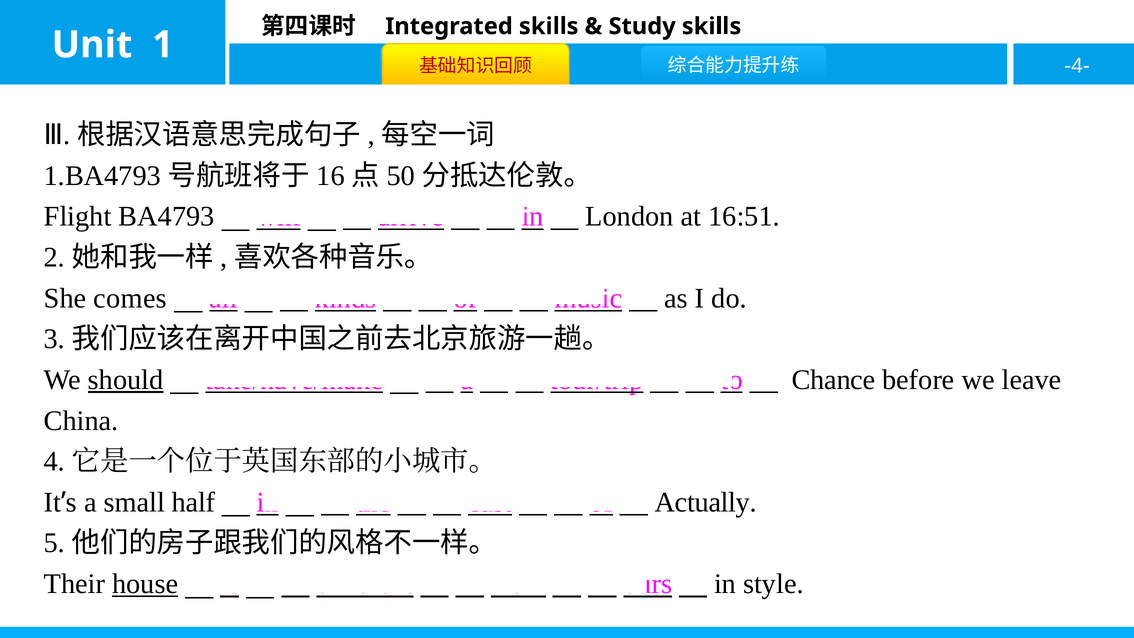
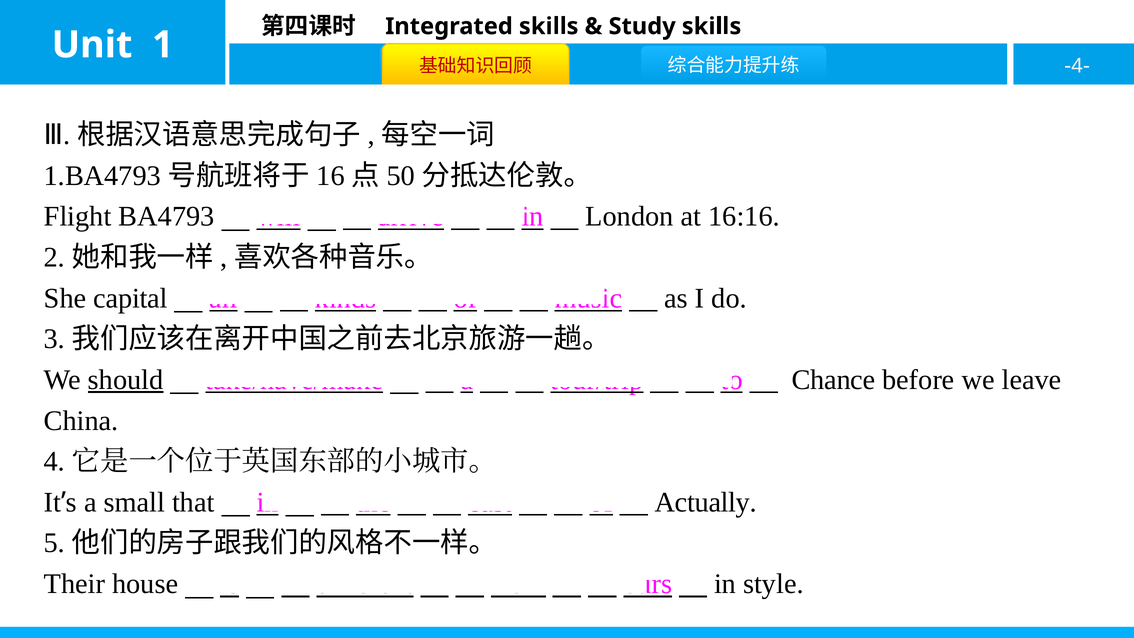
16:51: 16:51 -> 16:16
comes: comes -> capital
half: half -> that
house underline: present -> none
